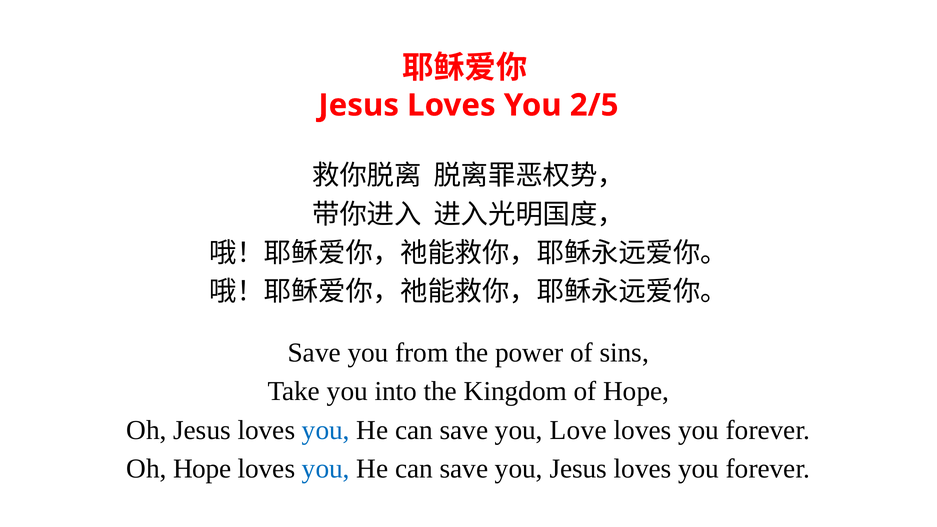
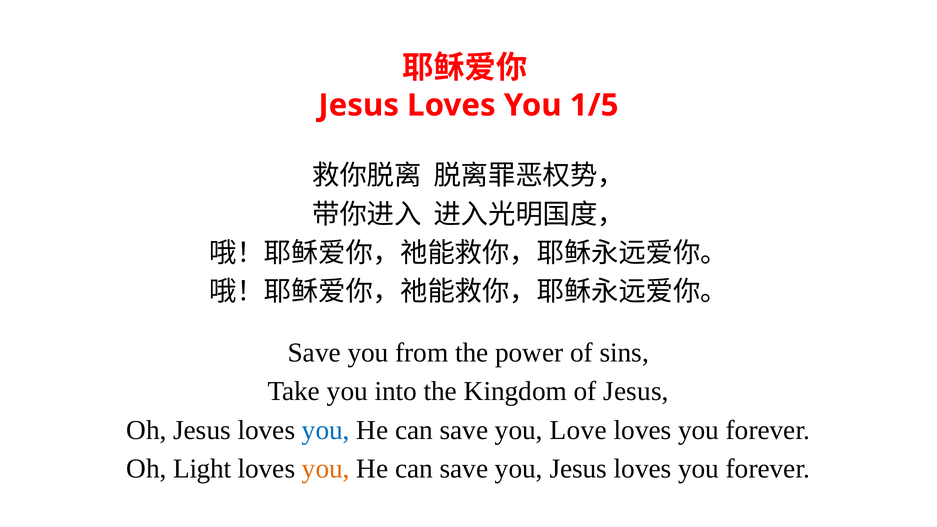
2/5: 2/5 -> 1/5
of Hope: Hope -> Jesus
Oh Hope: Hope -> Light
you at (326, 469) colour: blue -> orange
